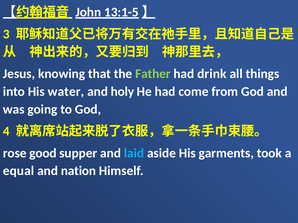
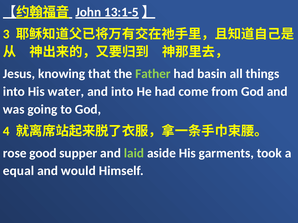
drink: drink -> basin
and holy: holy -> into
laid colour: light blue -> light green
nation: nation -> would
